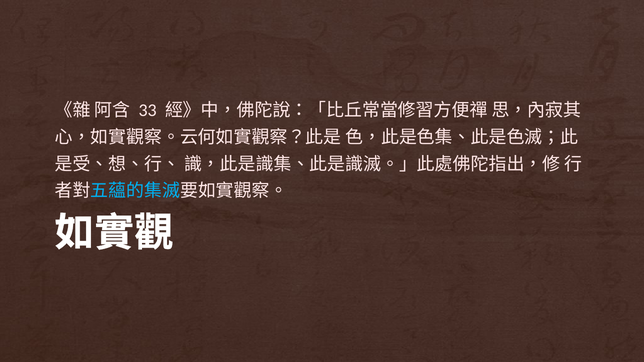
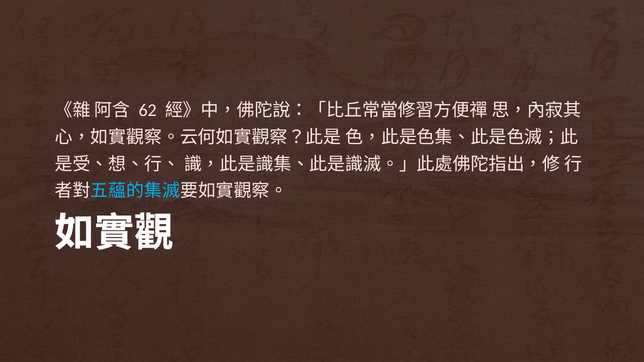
33: 33 -> 62
